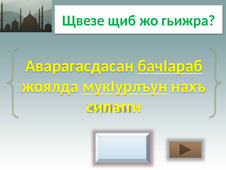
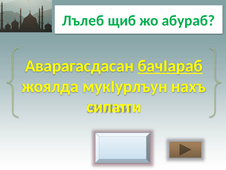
Щвезе: Щвезе -> Лълеб
гьижра: гьижра -> абураб
мукIурлъун underline: present -> none
